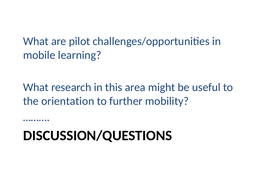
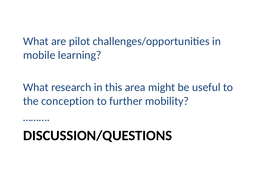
orientation: orientation -> conception
